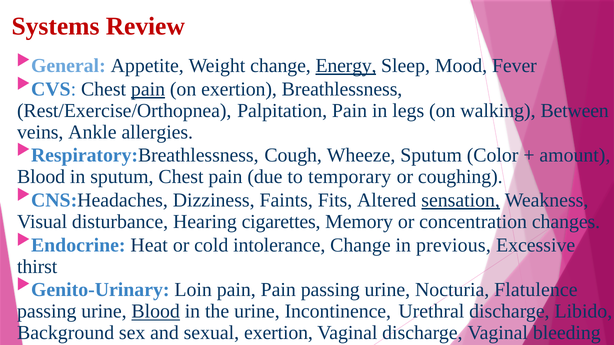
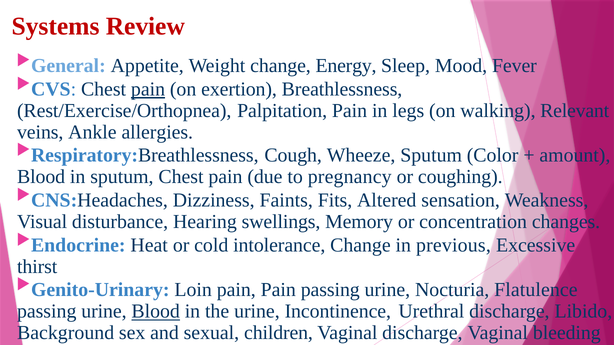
Energy underline: present -> none
Between: Between -> Relevant
temporary: temporary -> pregnancy
sensation underline: present -> none
cigarettes: cigarettes -> swellings
sexual exertion: exertion -> children
